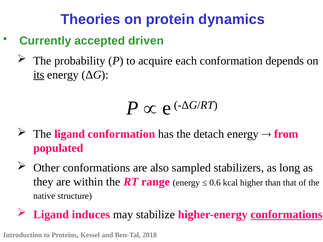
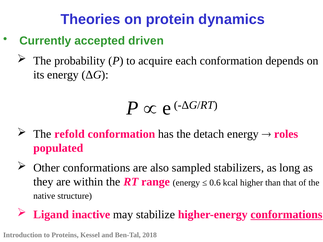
its underline: present -> none
The ligand: ligand -> refold
from: from -> roles
induces: induces -> inactive
